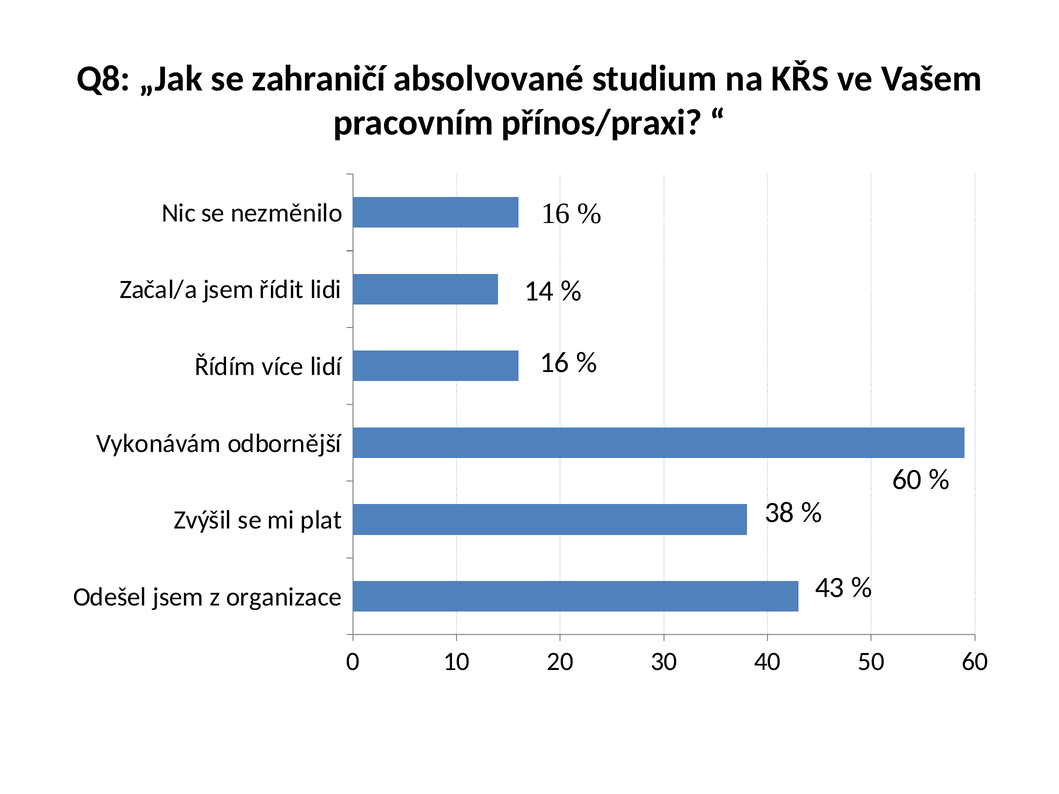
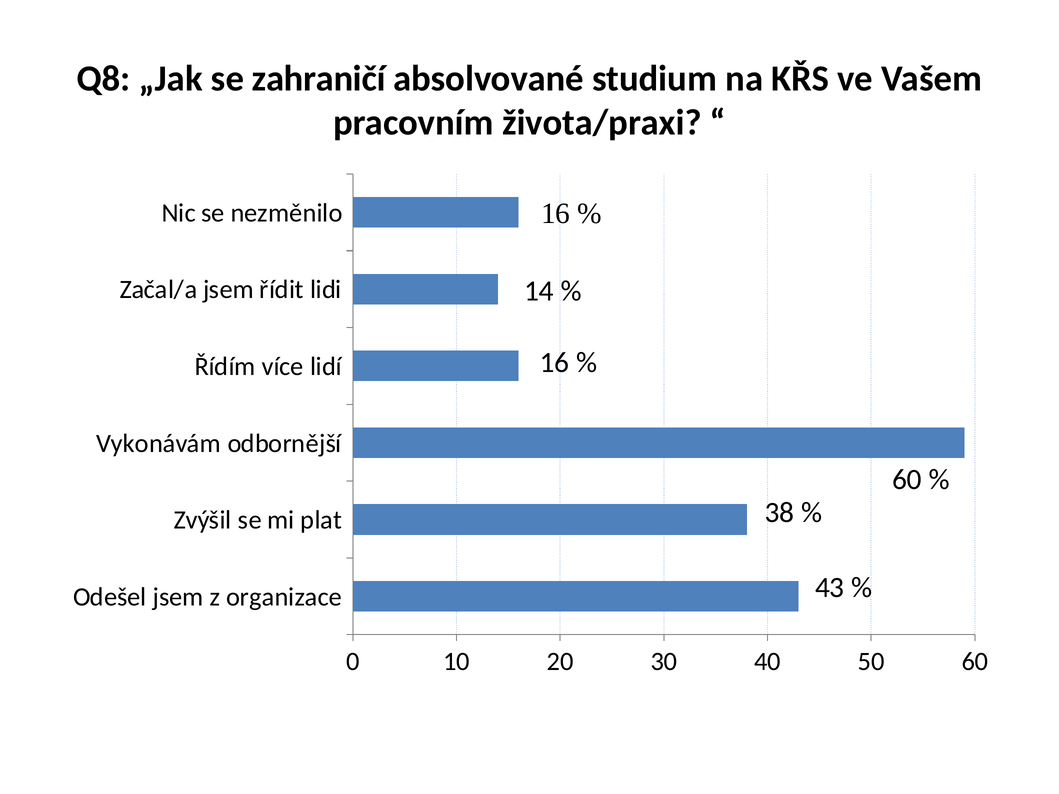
přínos/praxi: přínos/praxi -> života/praxi
